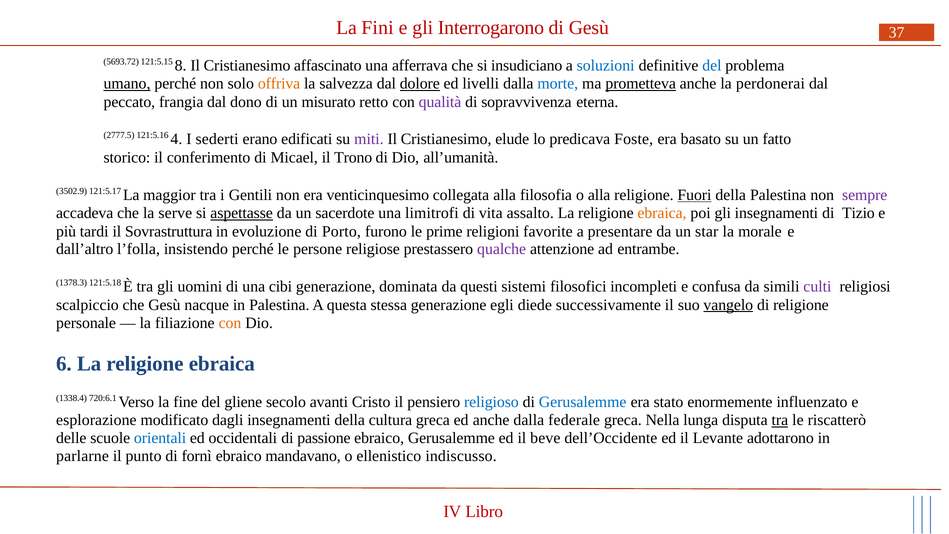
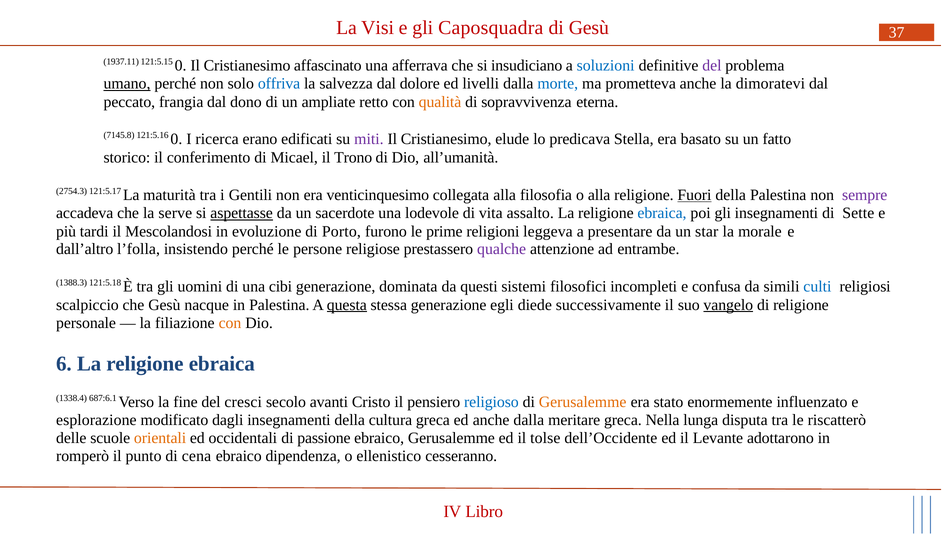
Fini: Fini -> Visi
Interrogarono: Interrogarono -> Caposquadra
5693.72: 5693.72 -> 1937.11
121:5.15 8: 8 -> 0
del at (712, 66) colour: blue -> purple
offriva colour: orange -> blue
dolore underline: present -> none
prometteva underline: present -> none
perdonerai: perdonerai -> dimoratevi
misurato: misurato -> ampliate
qualità colour: purple -> orange
2777.5: 2777.5 -> 7145.8
121:5.16 4: 4 -> 0
sederti: sederti -> ricerca
Foste: Foste -> Stella
3502.9: 3502.9 -> 2754.3
maggior: maggior -> maturità
limitrofi: limitrofi -> lodevole
ebraica at (662, 213) colour: orange -> blue
Tizio: Tizio -> Sette
Sovrastruttura: Sovrastruttura -> Mescolandosi
favorite: favorite -> leggeva
1378.3: 1378.3 -> 1388.3
culti colour: purple -> blue
questa underline: none -> present
720:6.1: 720:6.1 -> 687:6.1
gliene: gliene -> cresci
Gerusalemme at (583, 402) colour: blue -> orange
federale: federale -> meritare
tra at (780, 420) underline: present -> none
orientali colour: blue -> orange
beve: beve -> tolse
parlarne: parlarne -> romperò
fornì: fornì -> cena
mandavano: mandavano -> dipendenza
indiscusso: indiscusso -> cesseranno
